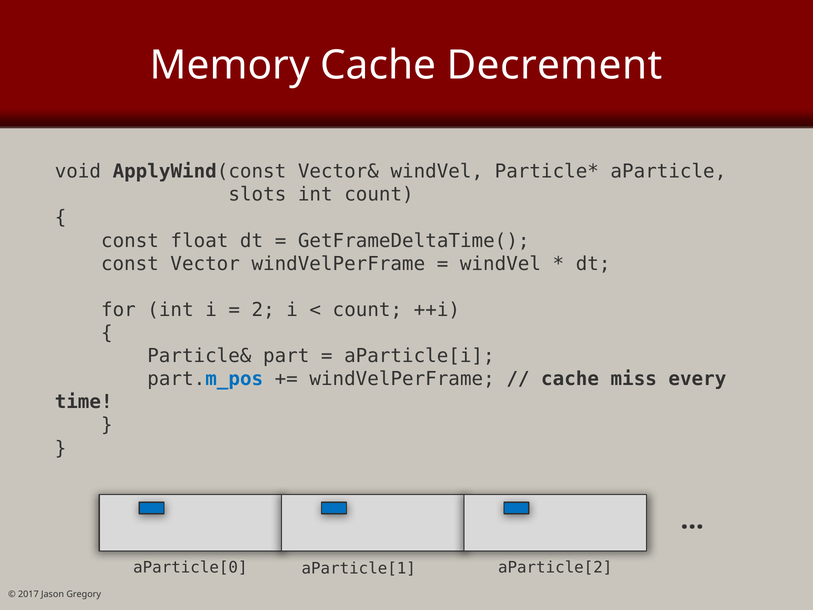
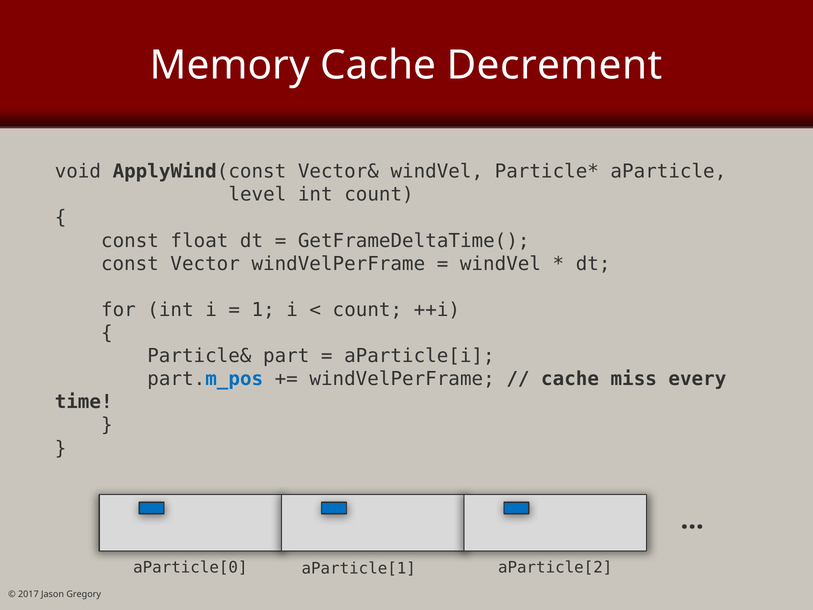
slots: slots -> level
2: 2 -> 1
